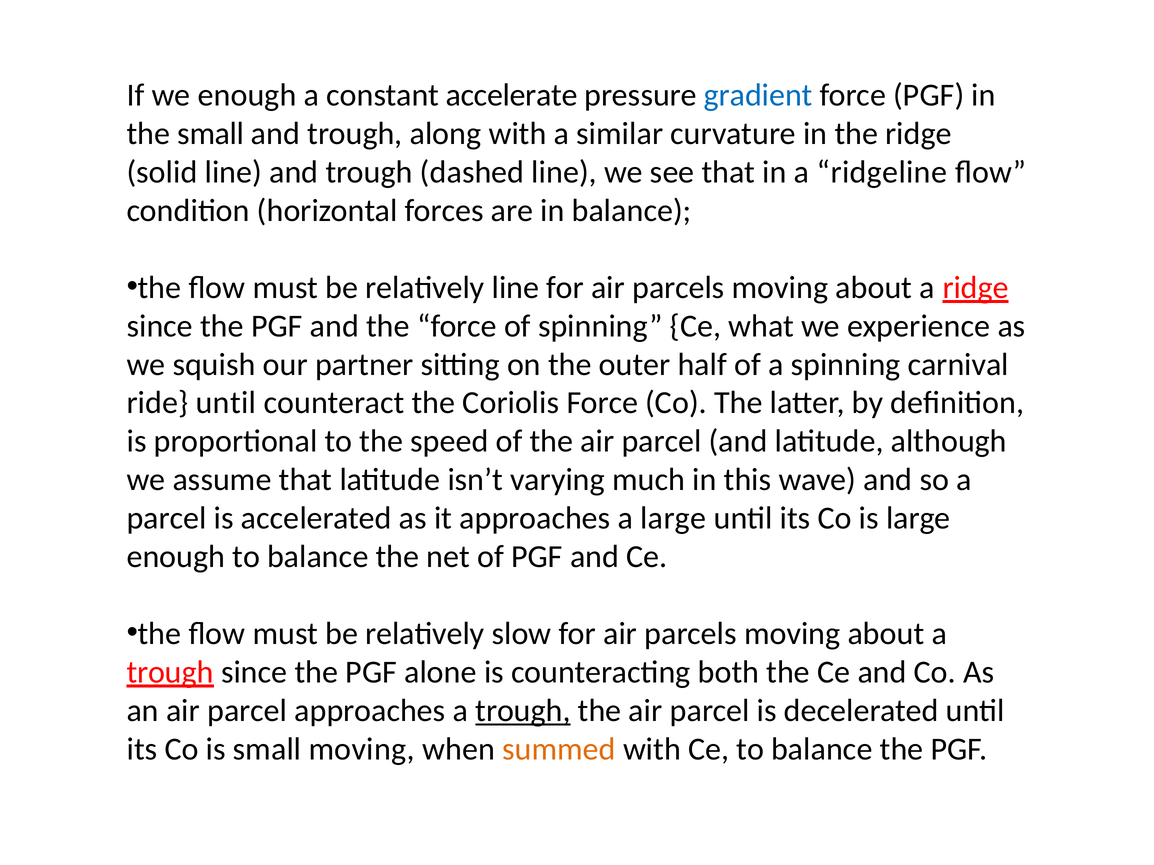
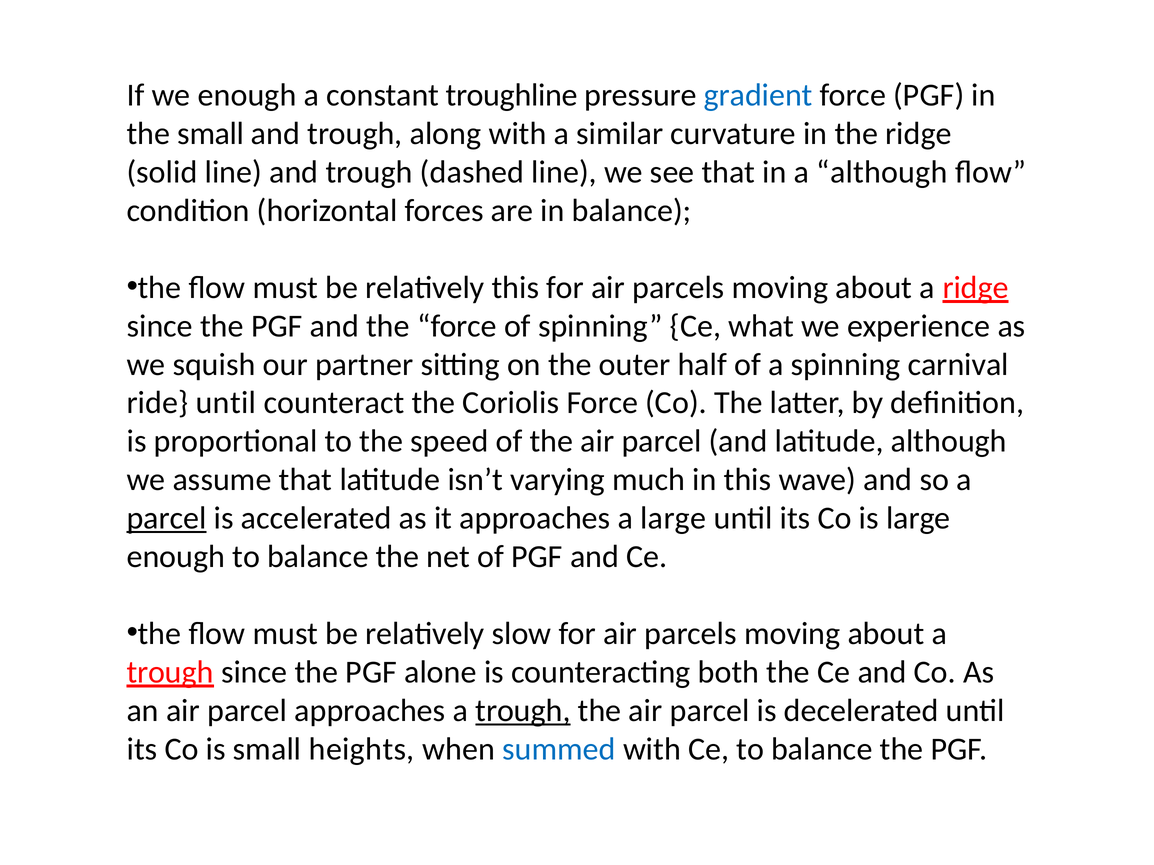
accelerate: accelerate -> troughline
a ridgeline: ridgeline -> although
relatively line: line -> this
parcel at (167, 519) underline: none -> present
small moving: moving -> heights
summed colour: orange -> blue
